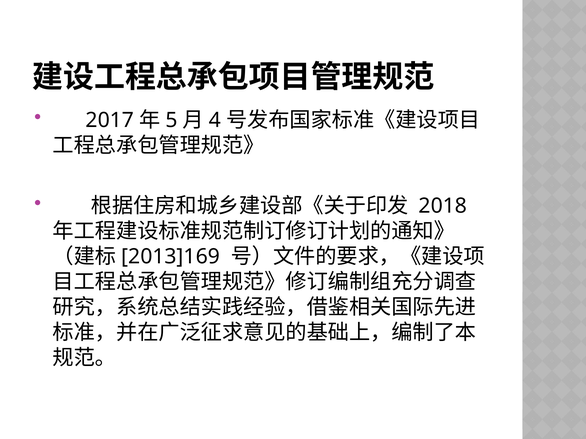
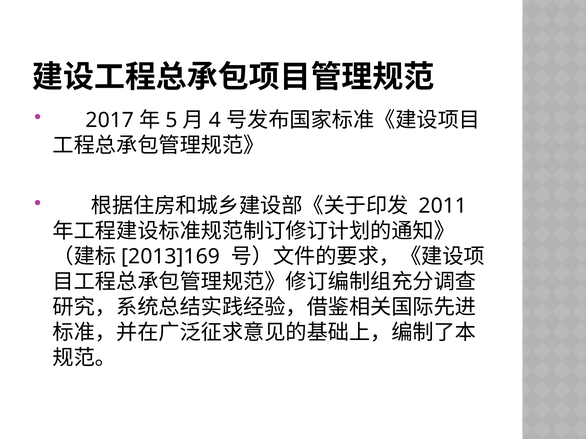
2018: 2018 -> 2011
